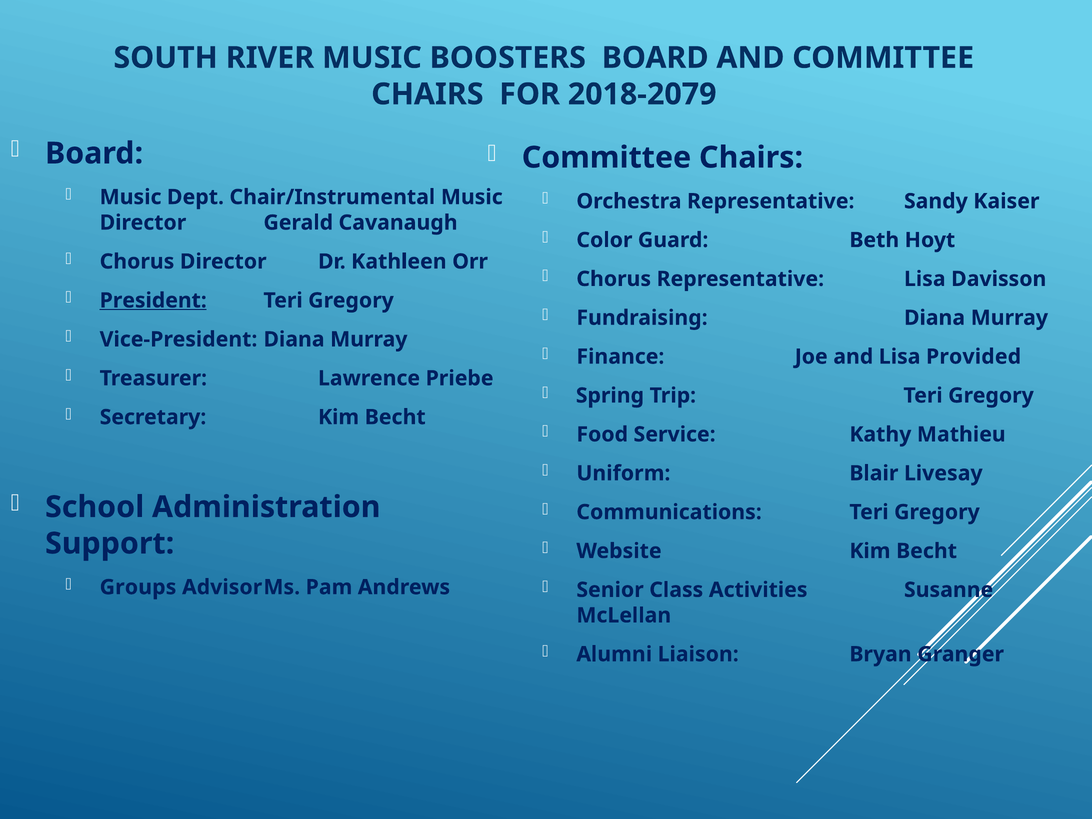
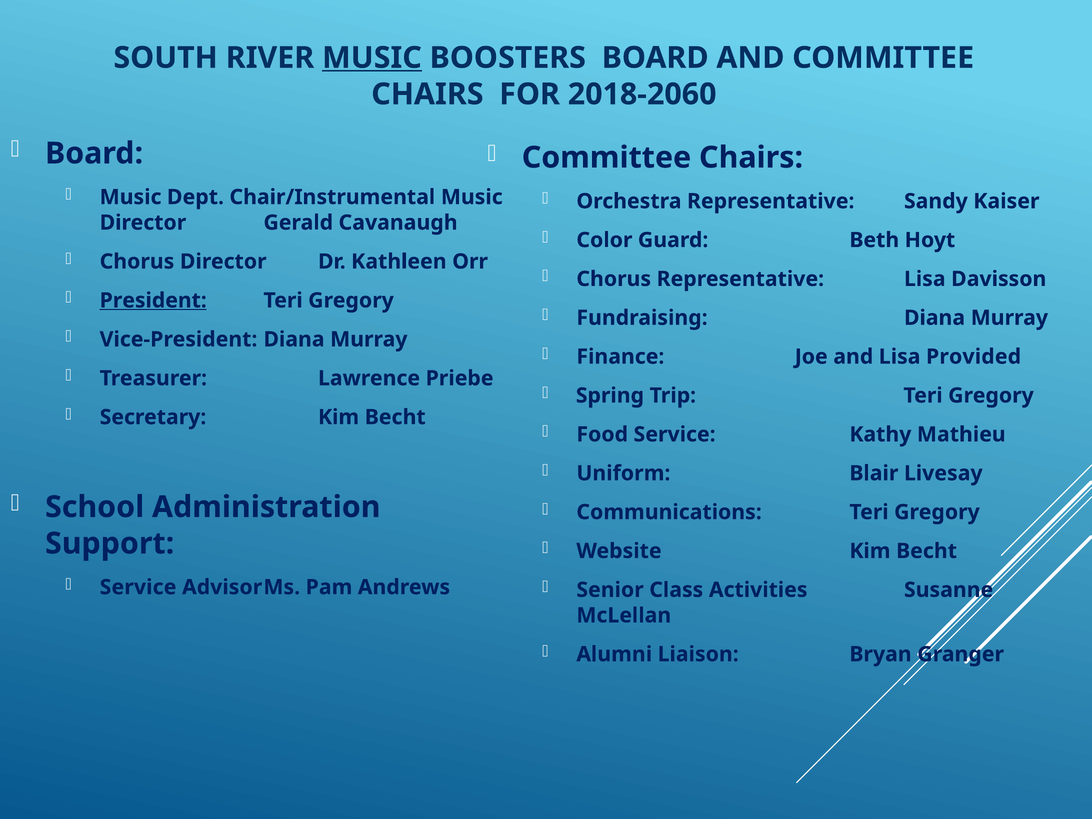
MUSIC at (372, 58) underline: none -> present
2018-2079: 2018-2079 -> 2018-2060
Groups at (138, 587): Groups -> Service
